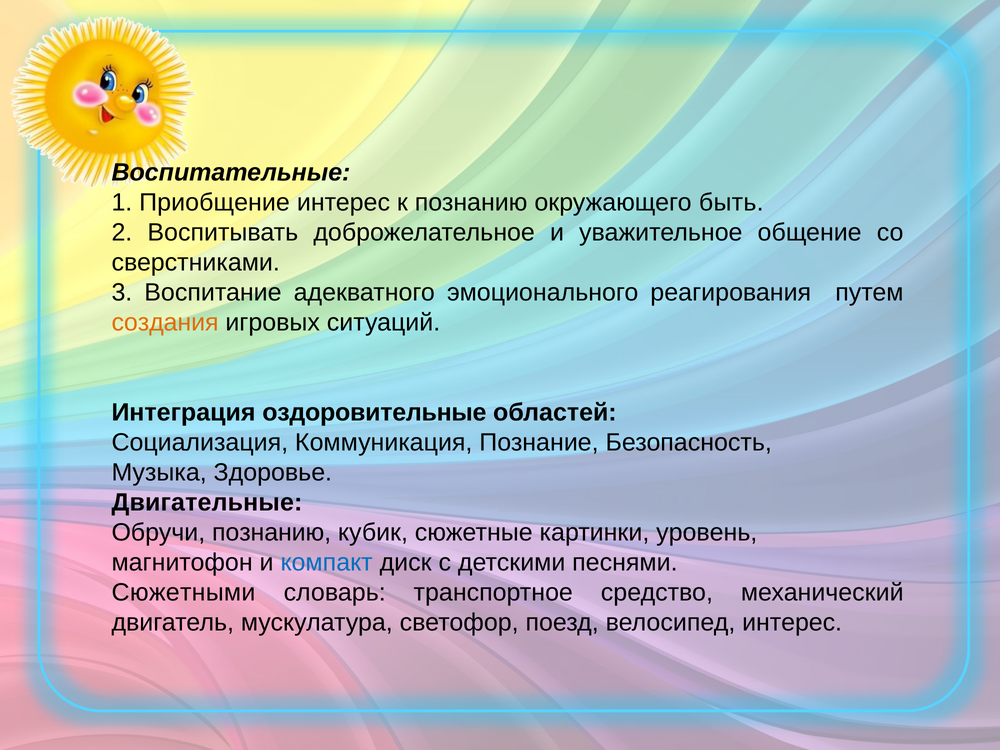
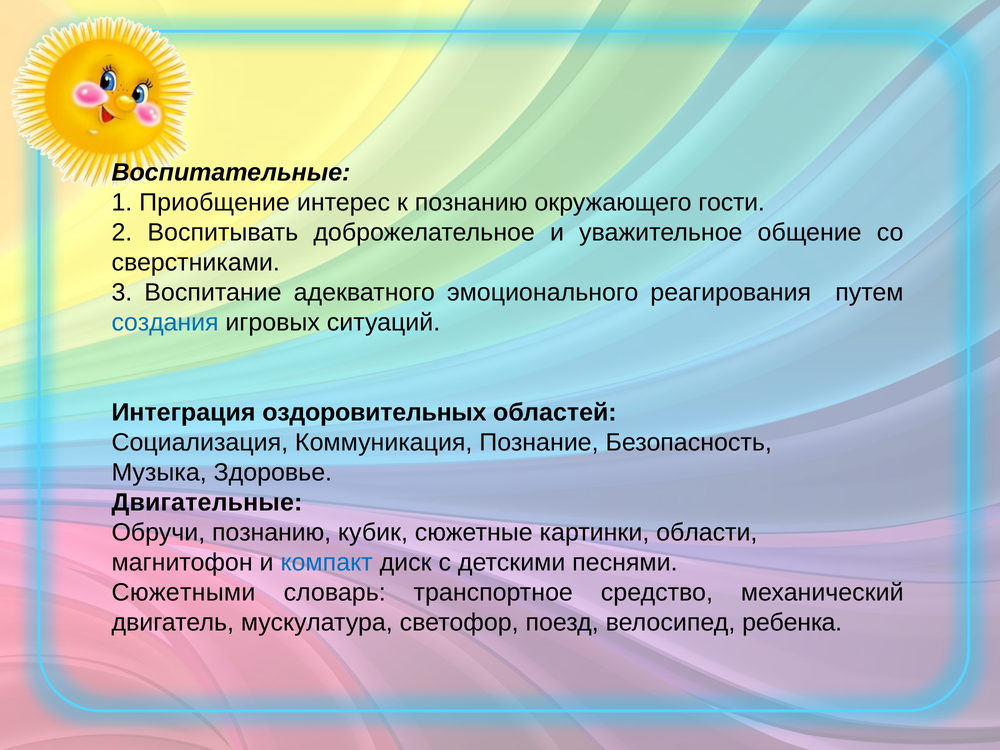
быть: быть -> гости
создания colour: orange -> blue
оздоровительные: оздоровительные -> оздоровительных
уровень: уровень -> области
велосипед интерес: интерес -> ребенка
